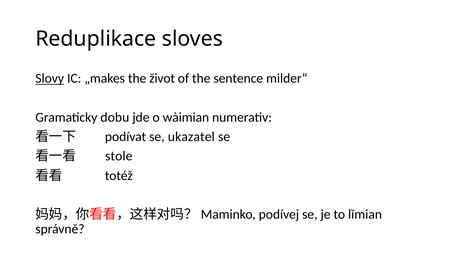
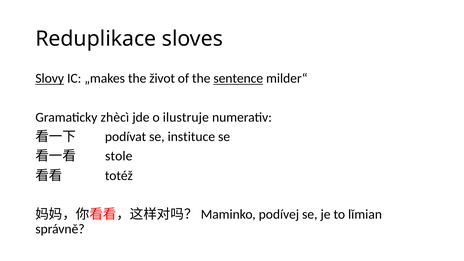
sentence underline: none -> present
dobu: dobu -> zhècì
wàimian: wàimian -> ilustruje
ukazatel: ukazatel -> instituce
